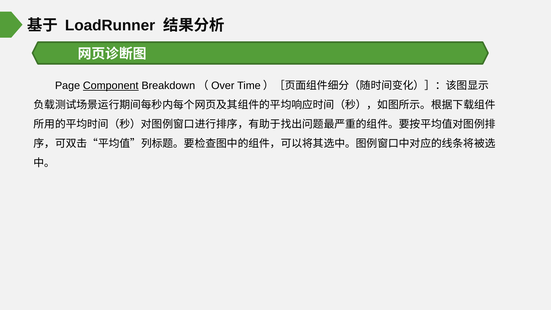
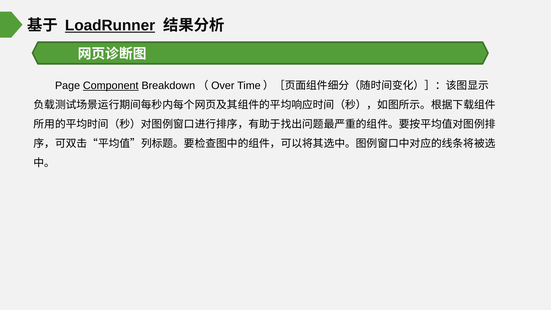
LoadRunner underline: none -> present
